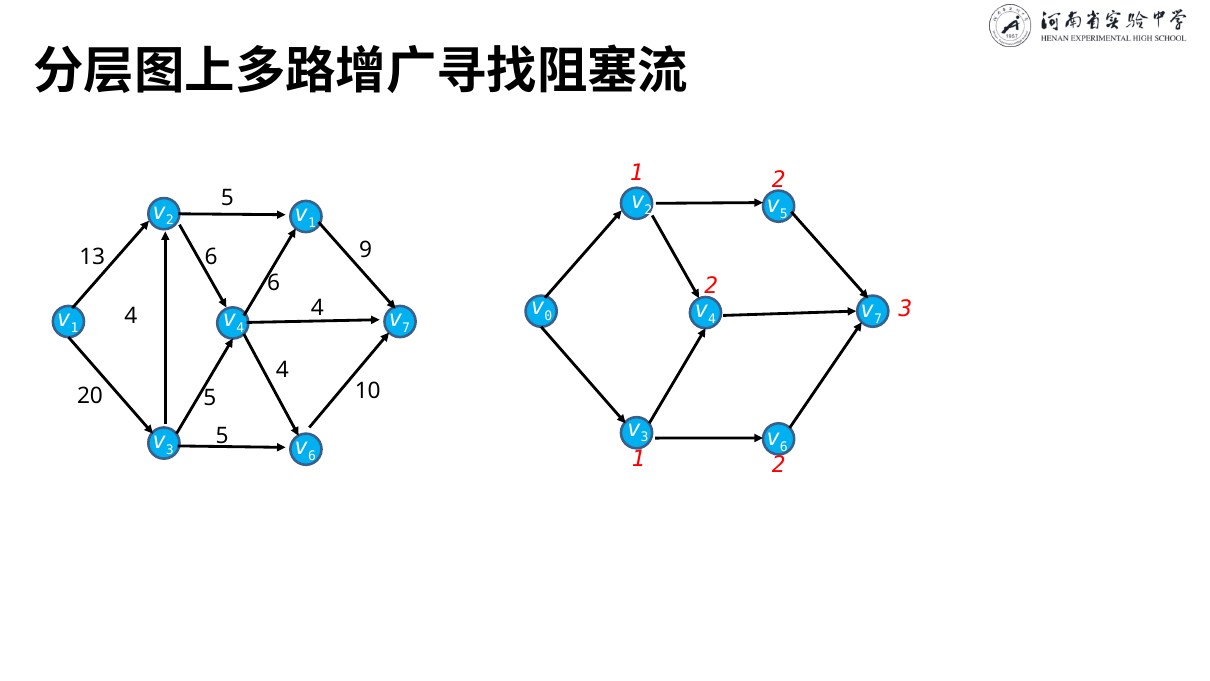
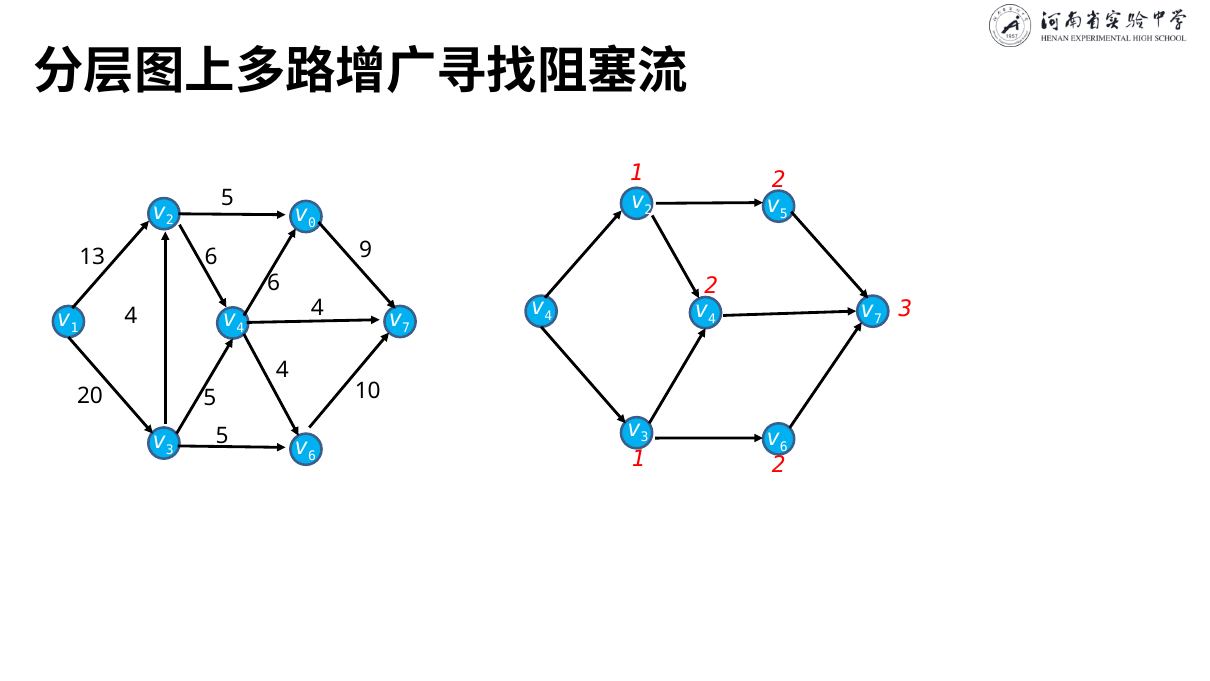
1 at (312, 223): 1 -> 0
0 at (548, 316): 0 -> 4
